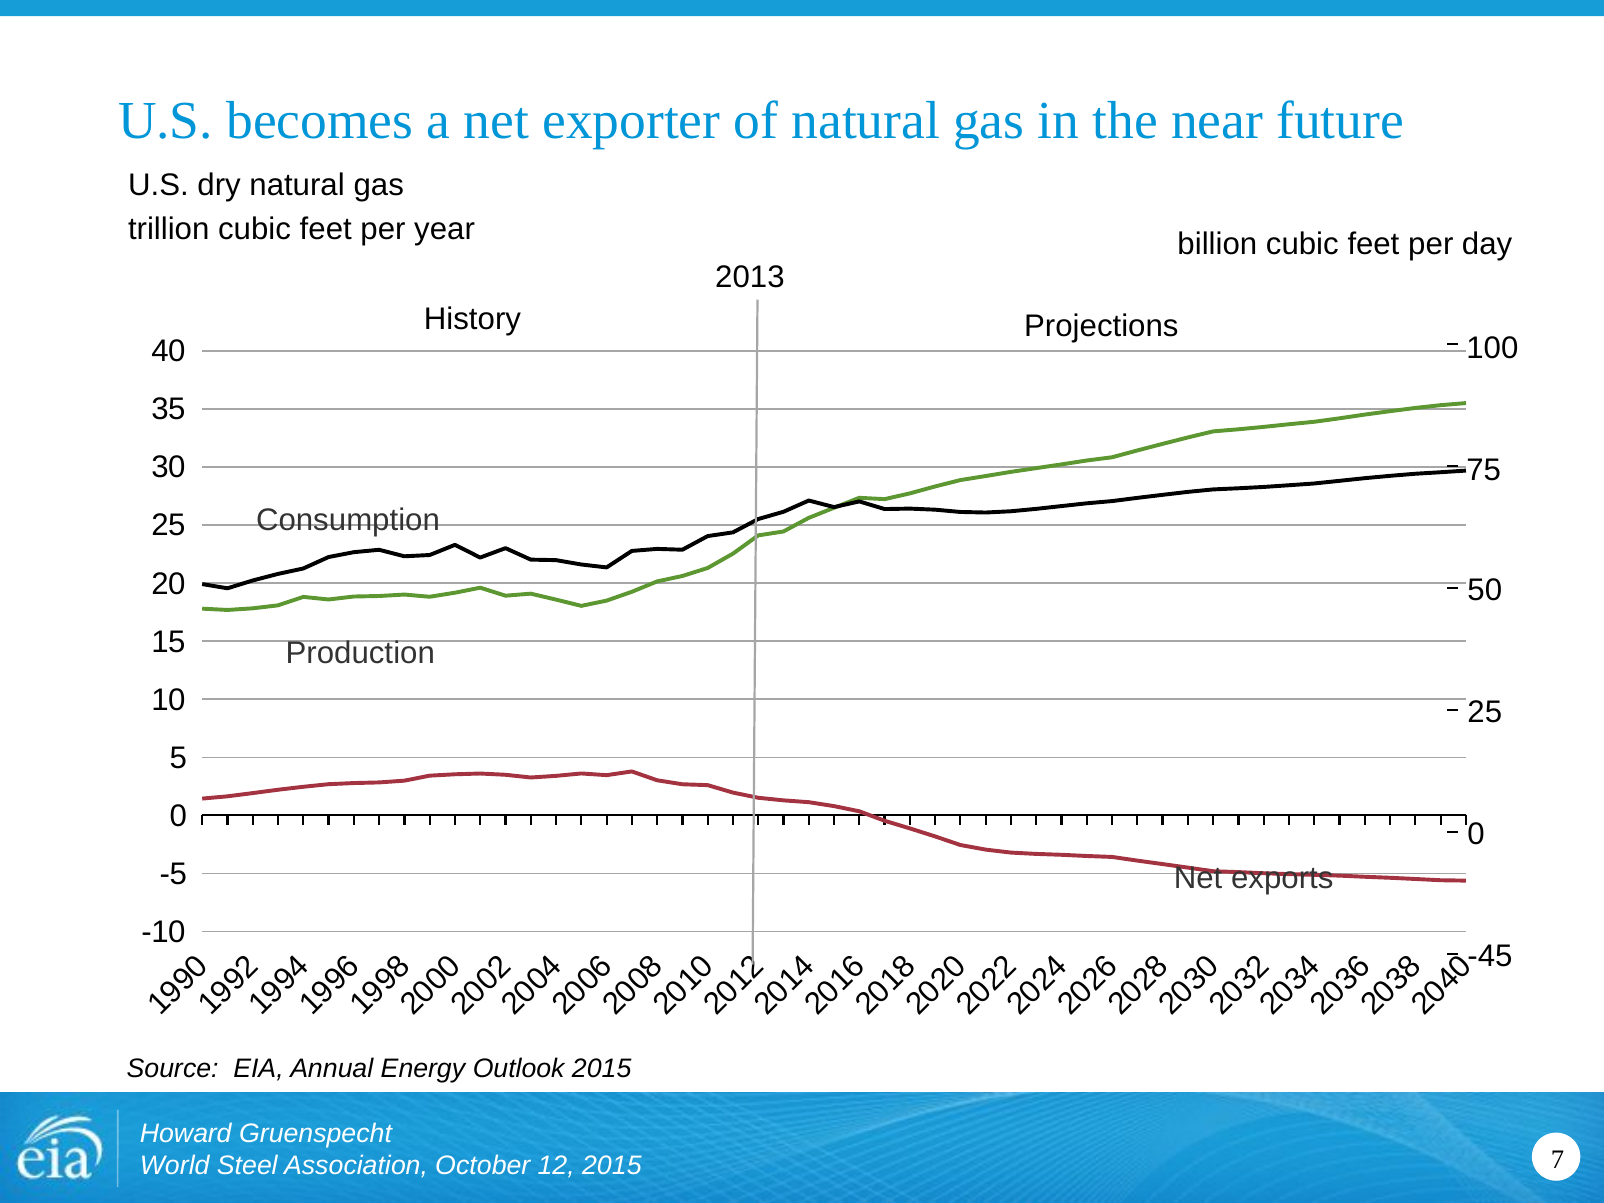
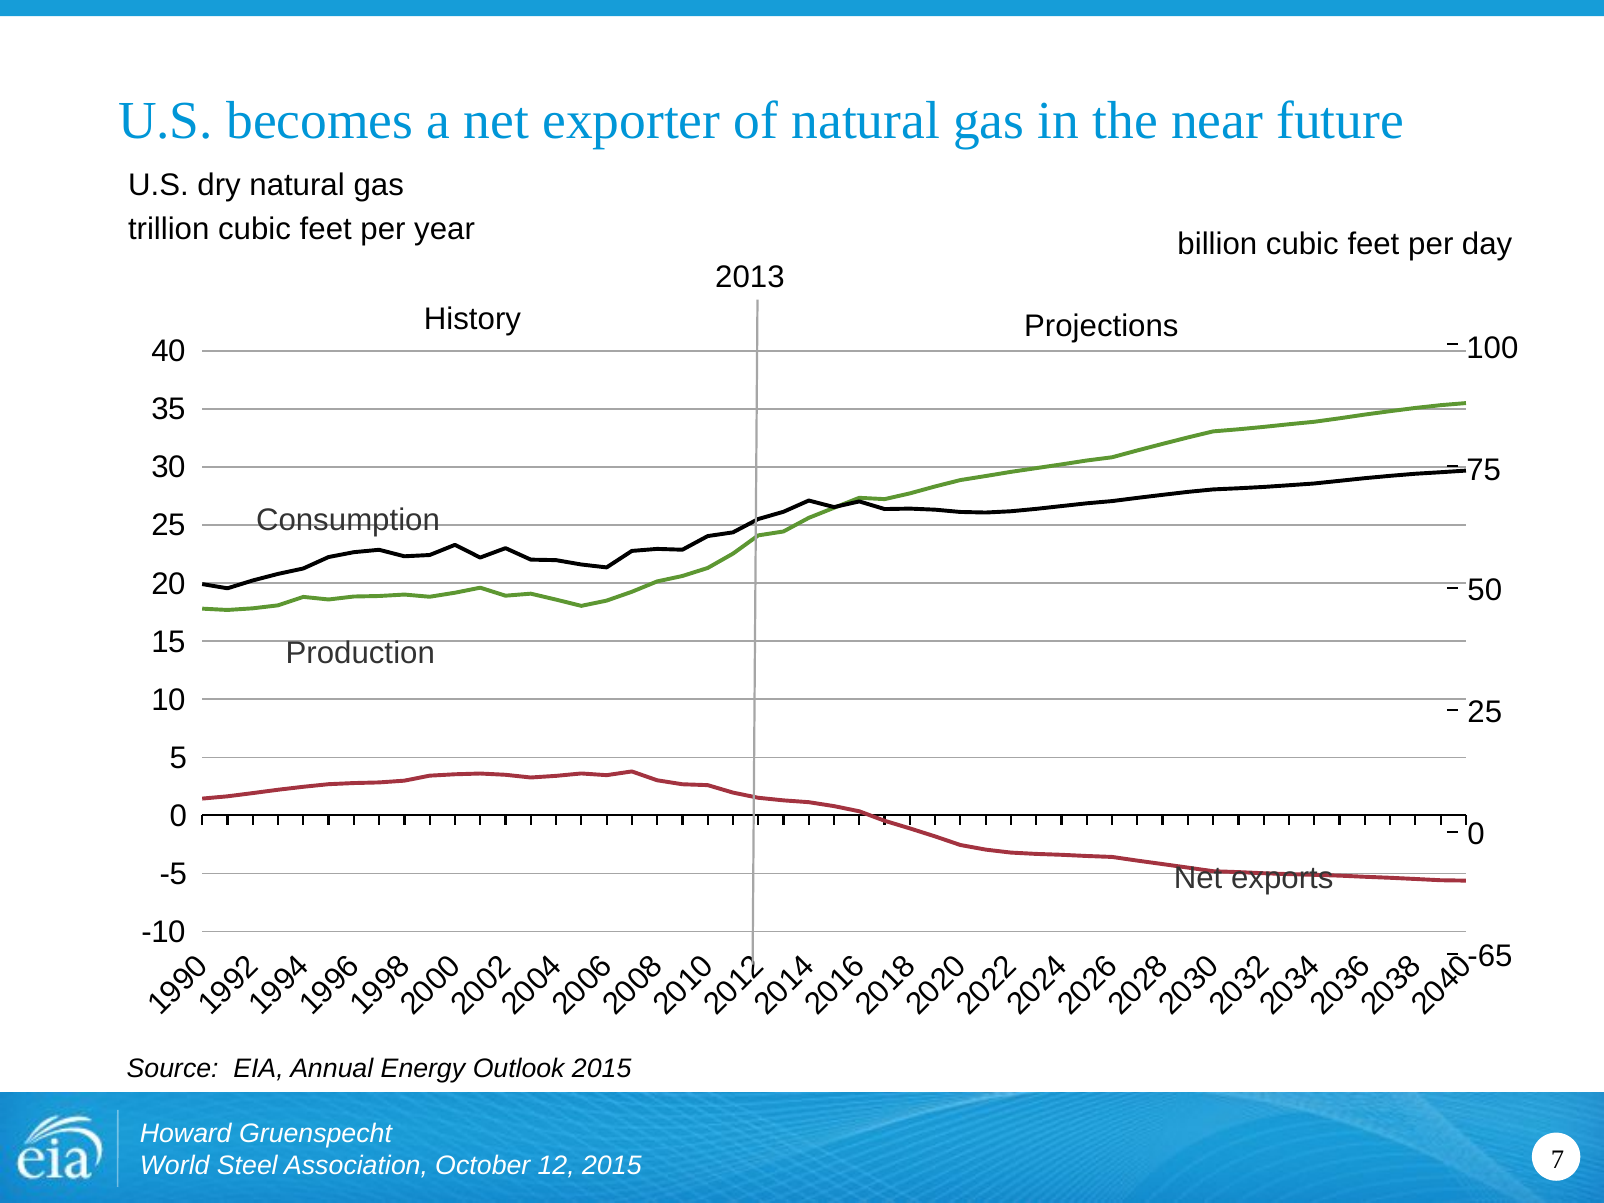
-45: -45 -> -65
